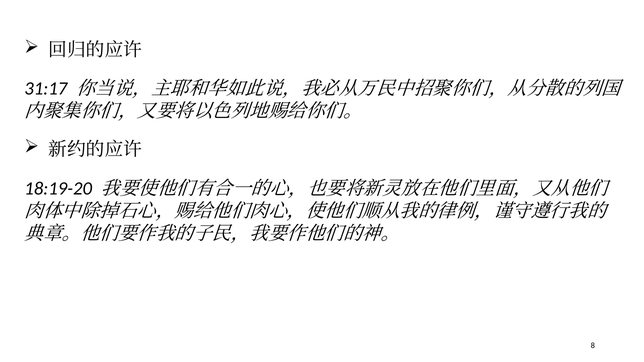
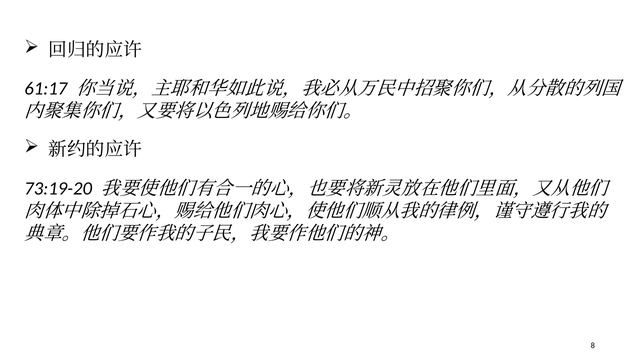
31:17: 31:17 -> 61:17
18:19-20: 18:19-20 -> 73:19-20
